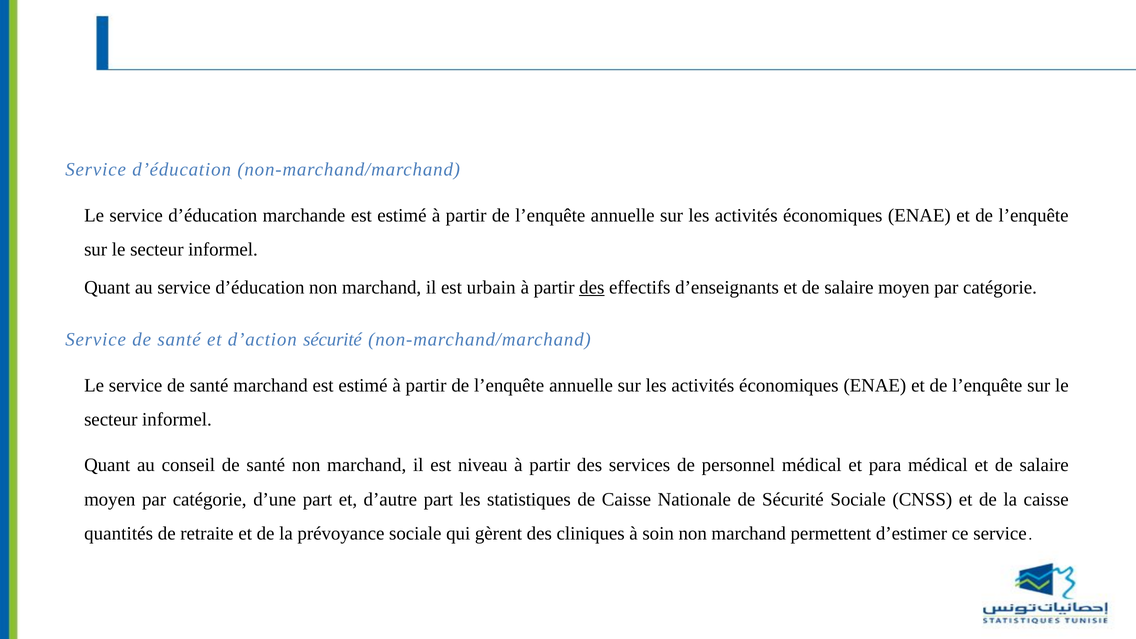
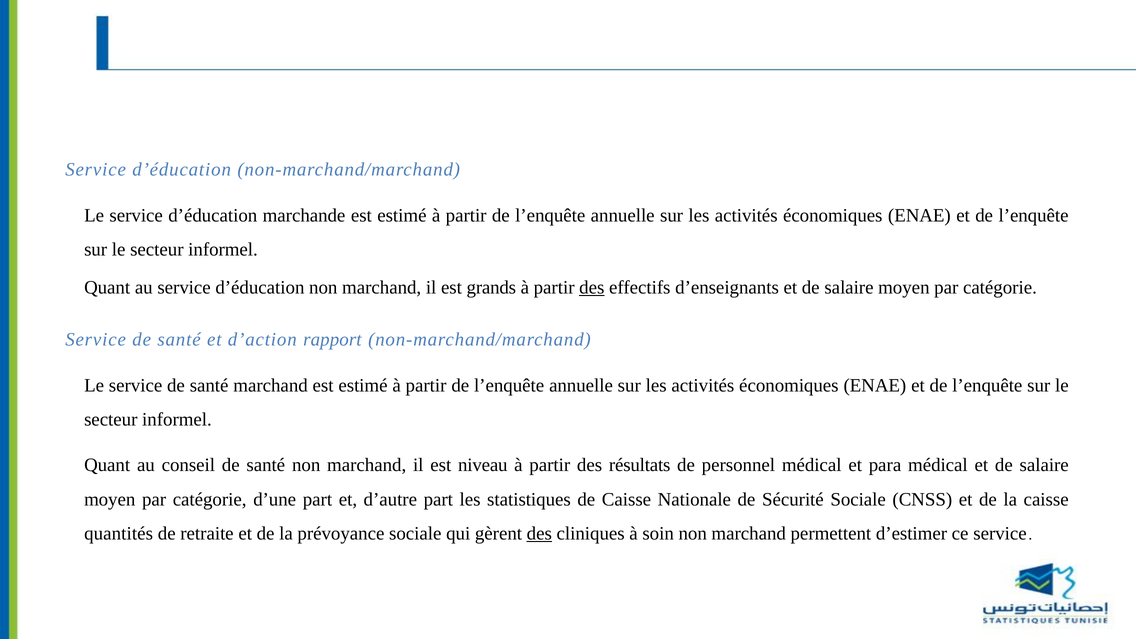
urbain: urbain -> grands
d’action sécurité: sécurité -> rapport
services: services -> résultats
des at (539, 533) underline: none -> present
